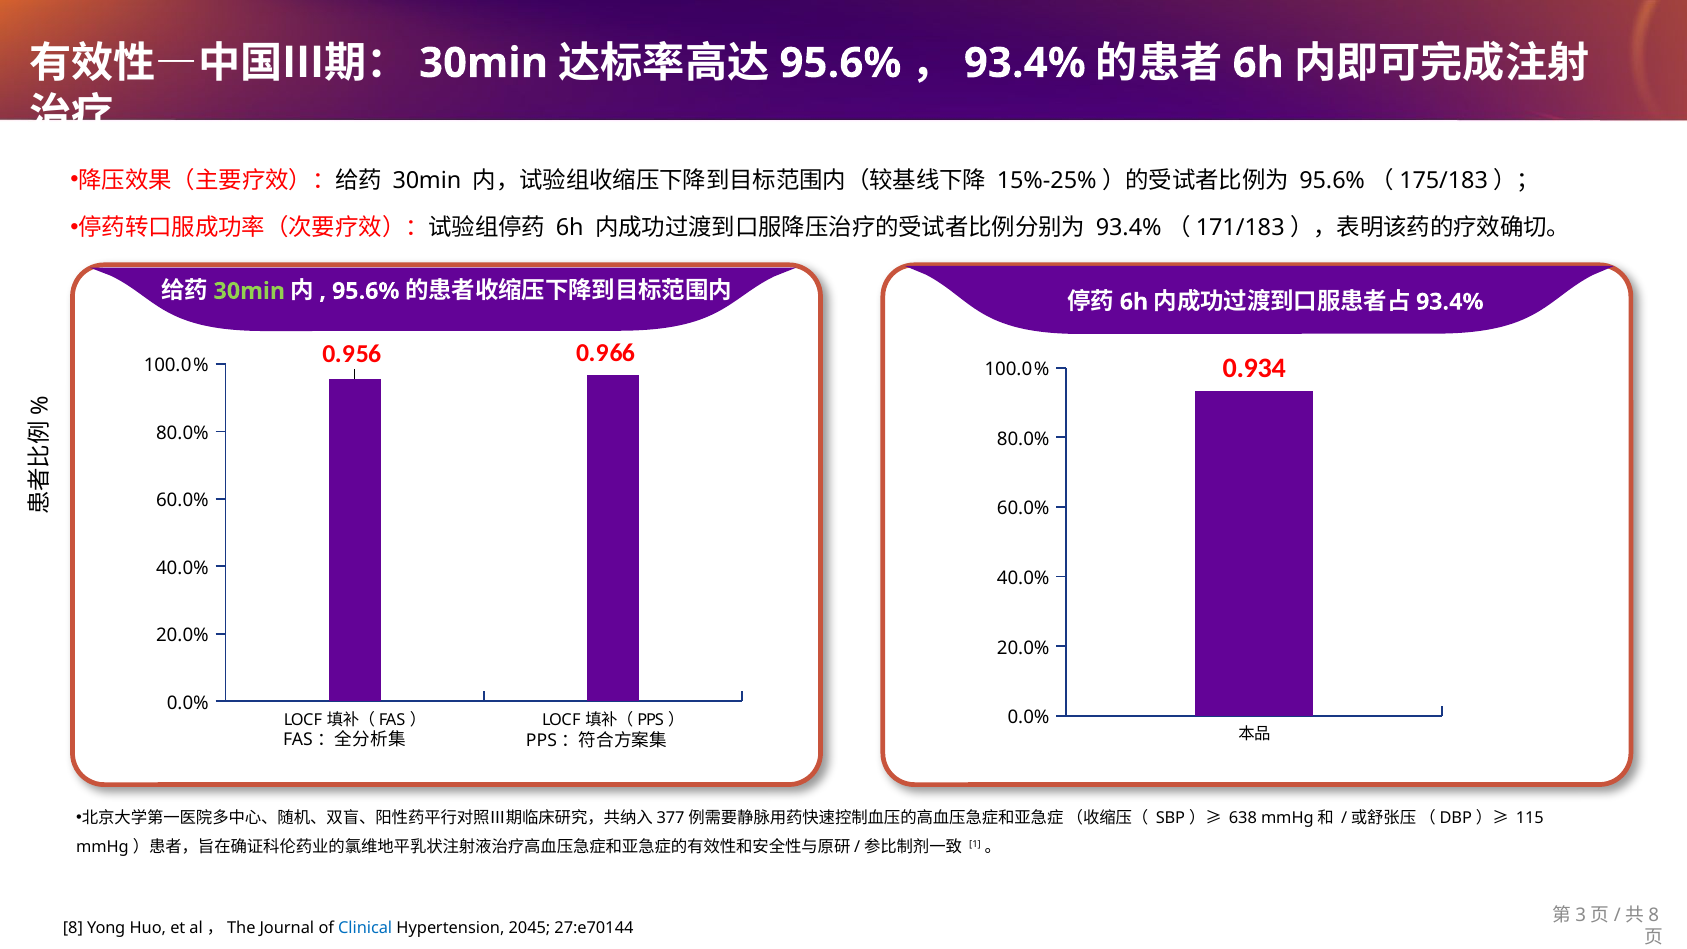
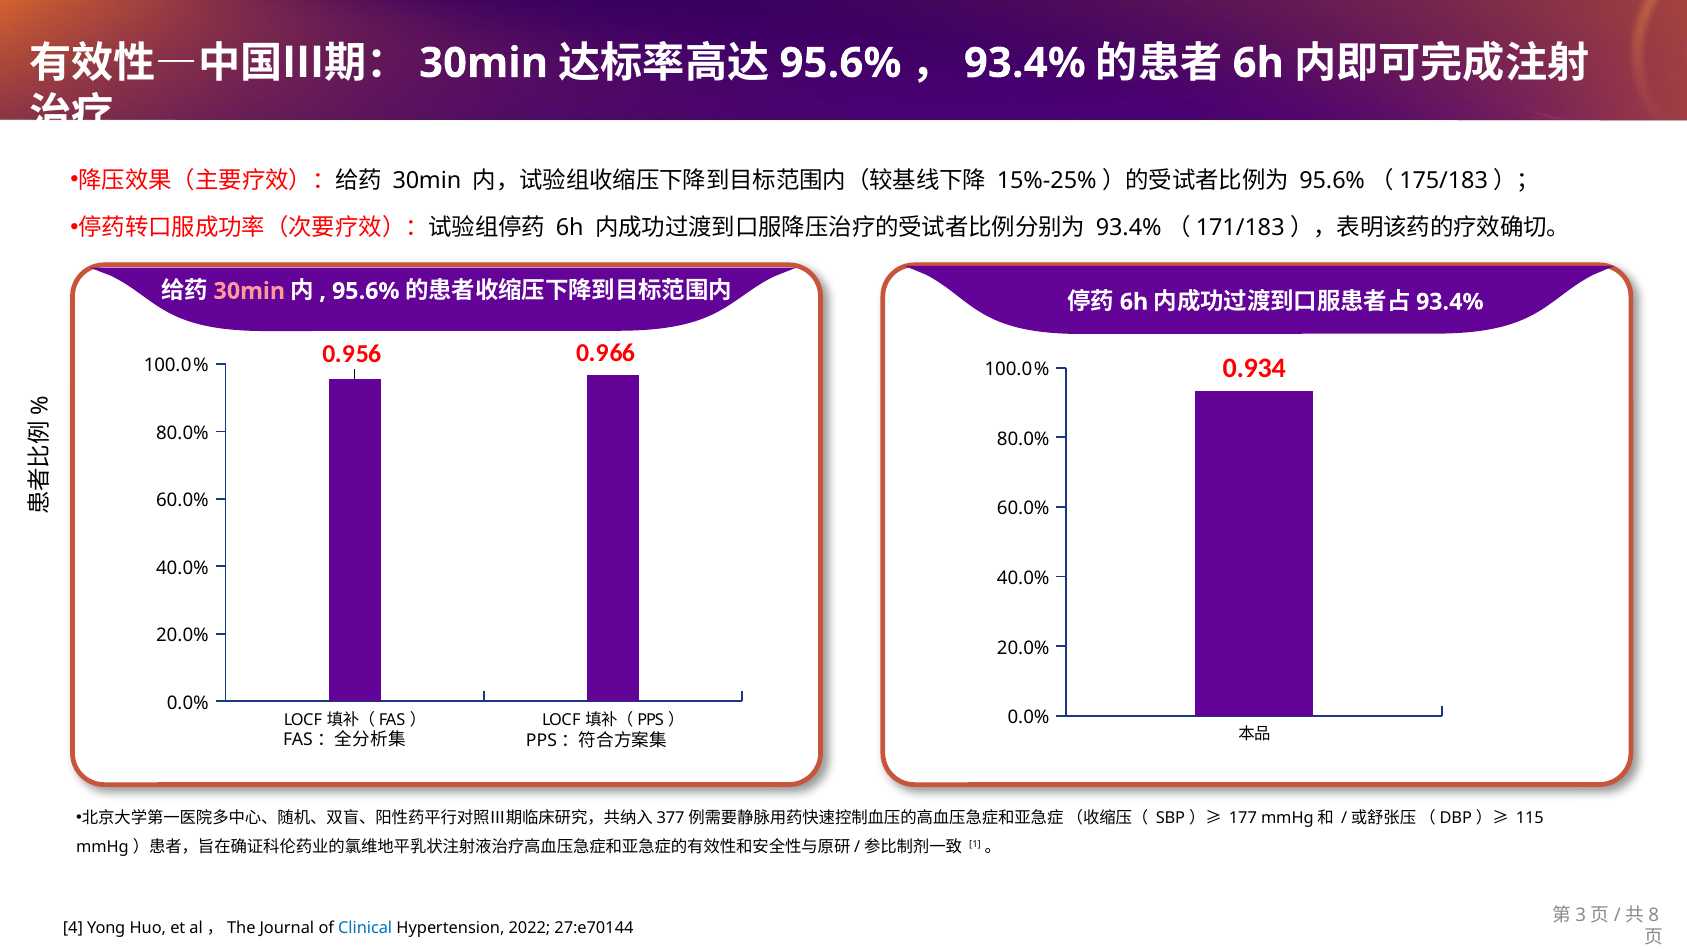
30min at (249, 291) colour: light green -> pink
638: 638 -> 177
8: 8 -> 4
2045: 2045 -> 2022
